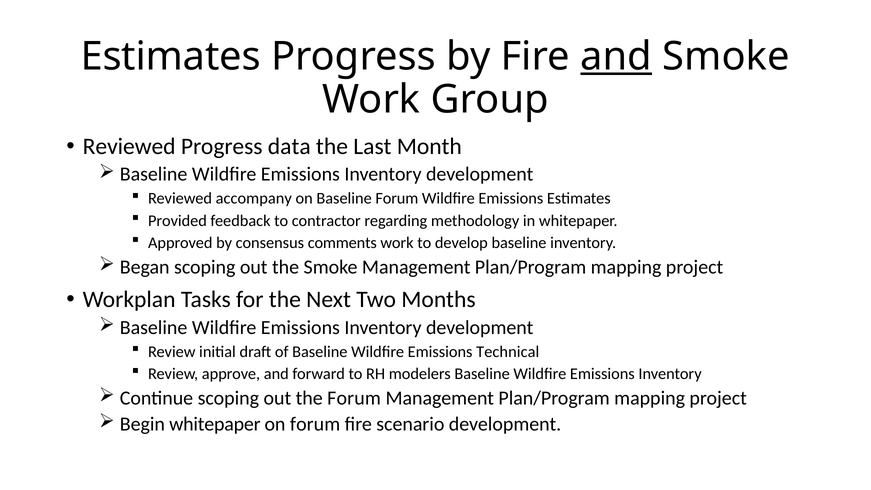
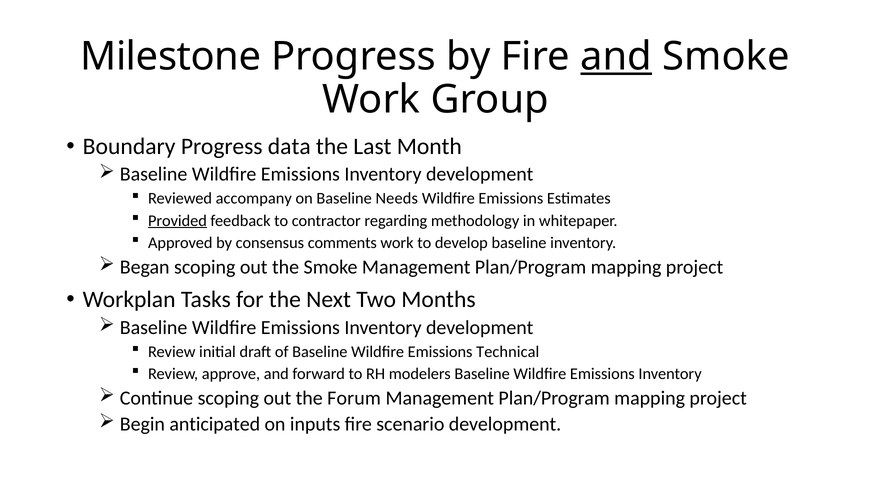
Estimates at (171, 56): Estimates -> Milestone
Reviewed at (129, 146): Reviewed -> Boundary
Baseline Forum: Forum -> Needs
Provided underline: none -> present
Begin whitepaper: whitepaper -> anticipated
on forum: forum -> inputs
